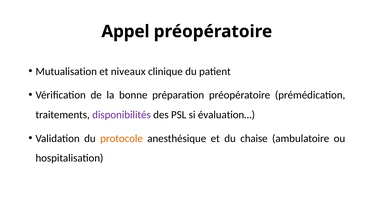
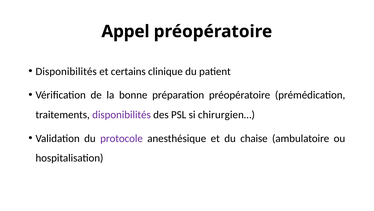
Mutualisation at (66, 71): Mutualisation -> Disponibilités
niveaux: niveaux -> certains
évaluation…: évaluation… -> chirurgien…
protocole colour: orange -> purple
